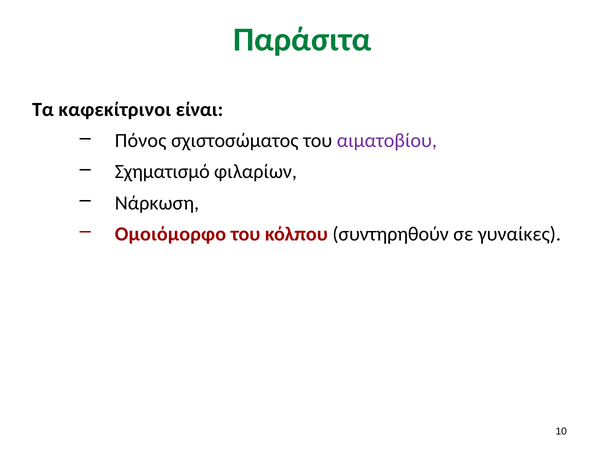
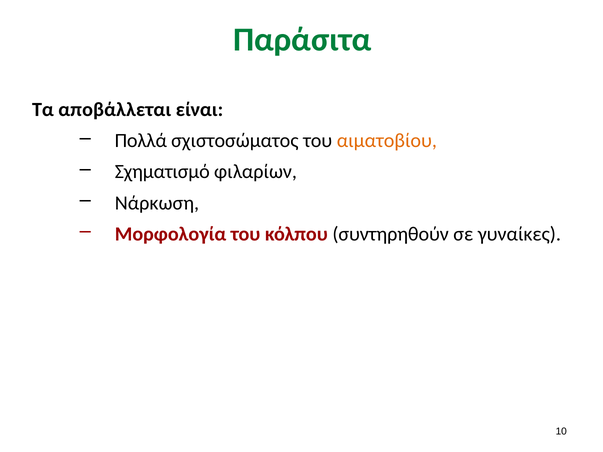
καφεκίτρινοι: καφεκίτρινοι -> αποβάλλεται
Πόνος: Πόνος -> Πολλά
αιματοβίου colour: purple -> orange
Ομοιόμορφο: Ομοιόμορφο -> Μορφολογία
